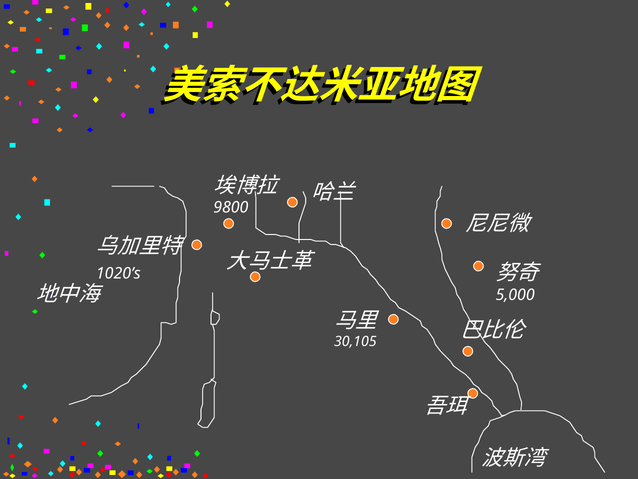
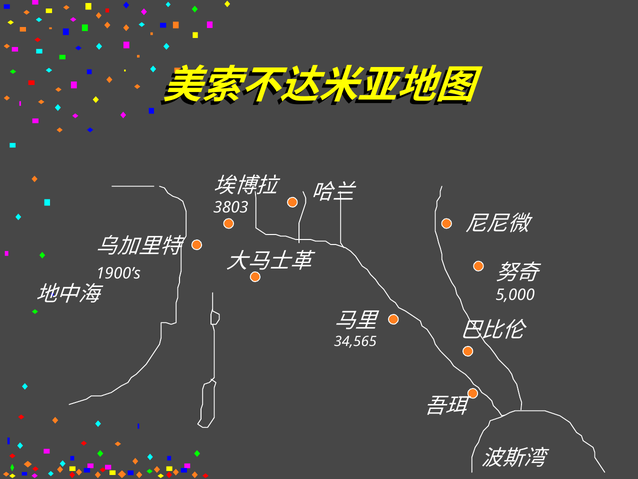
9800: 9800 -> 3803
1020’s: 1020’s -> 1900’s
30,105: 30,105 -> 34,565
